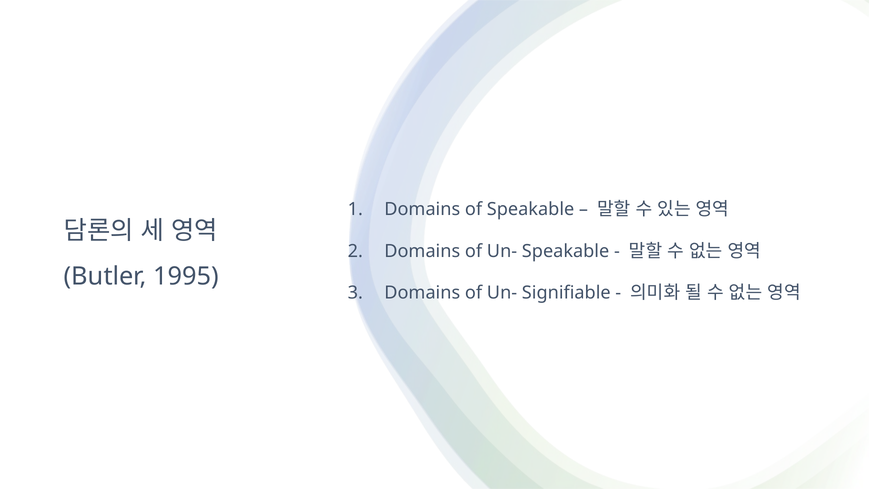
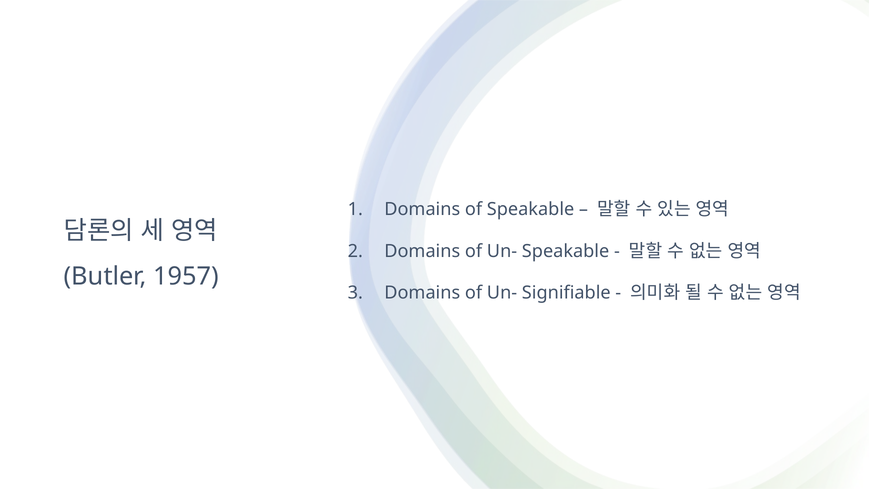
1995: 1995 -> 1957
